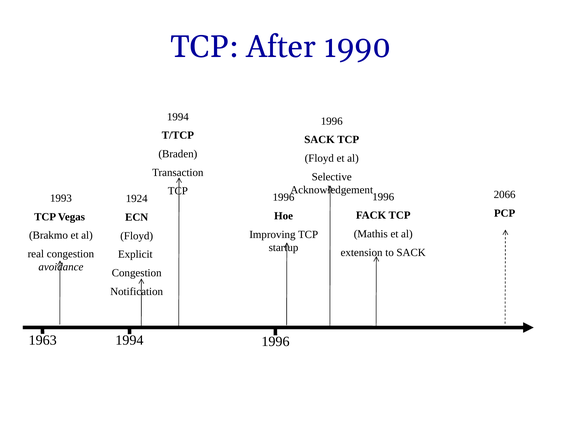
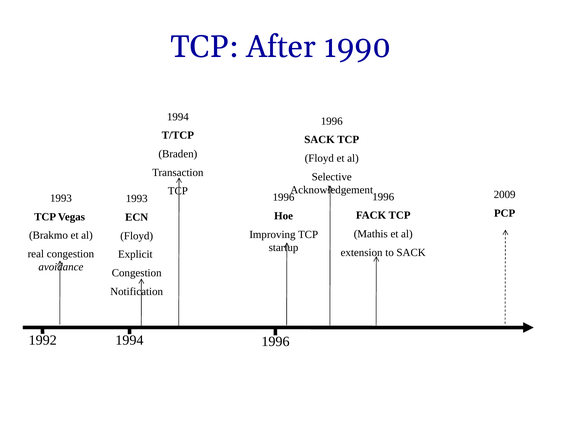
2066: 2066 -> 2009
1924 at (137, 199): 1924 -> 1993
1963: 1963 -> 1992
